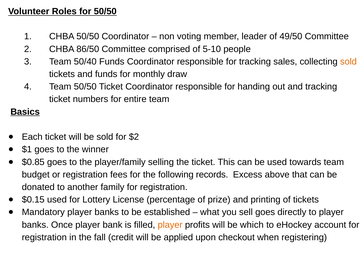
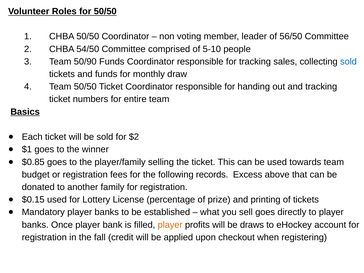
49/50: 49/50 -> 56/50
86/50: 86/50 -> 54/50
50/40: 50/40 -> 50/90
sold at (348, 62) colour: orange -> blue
which: which -> draws
